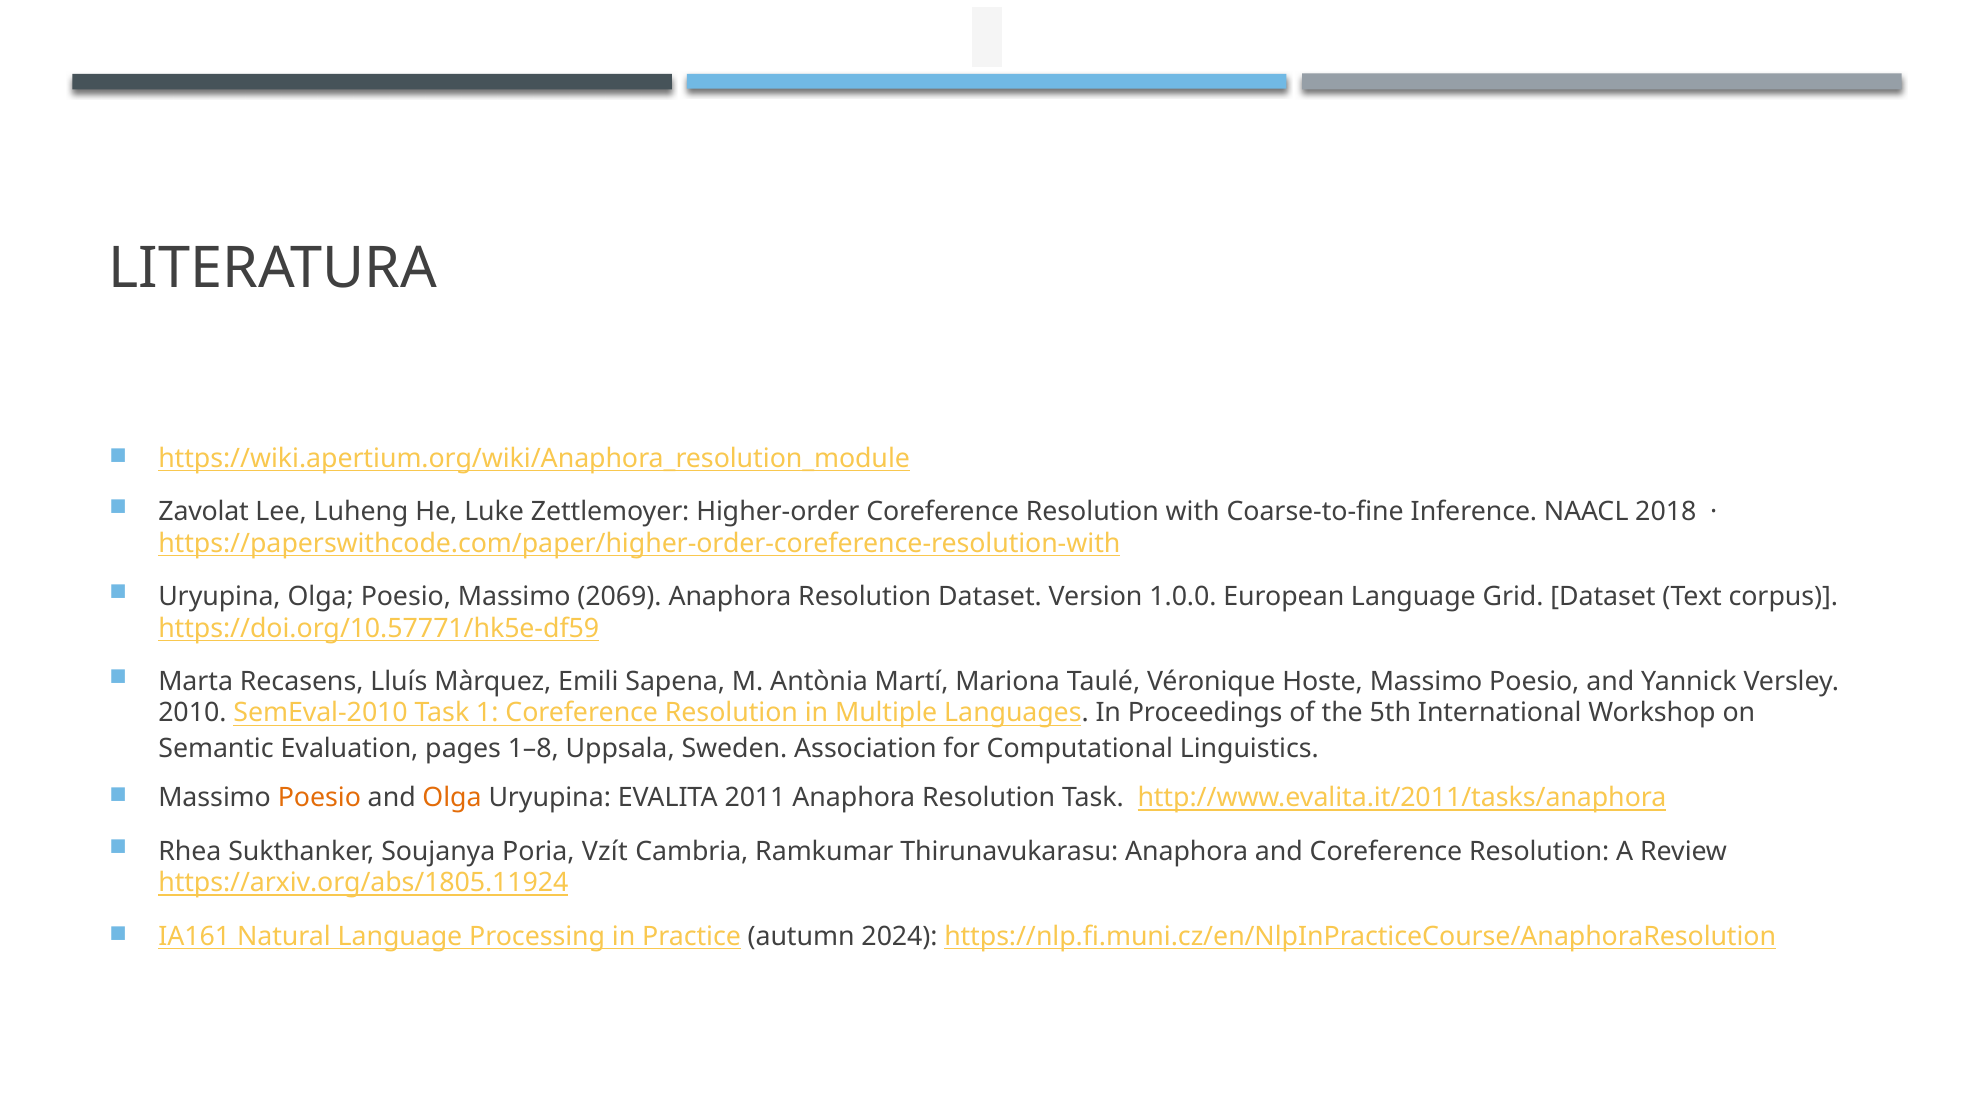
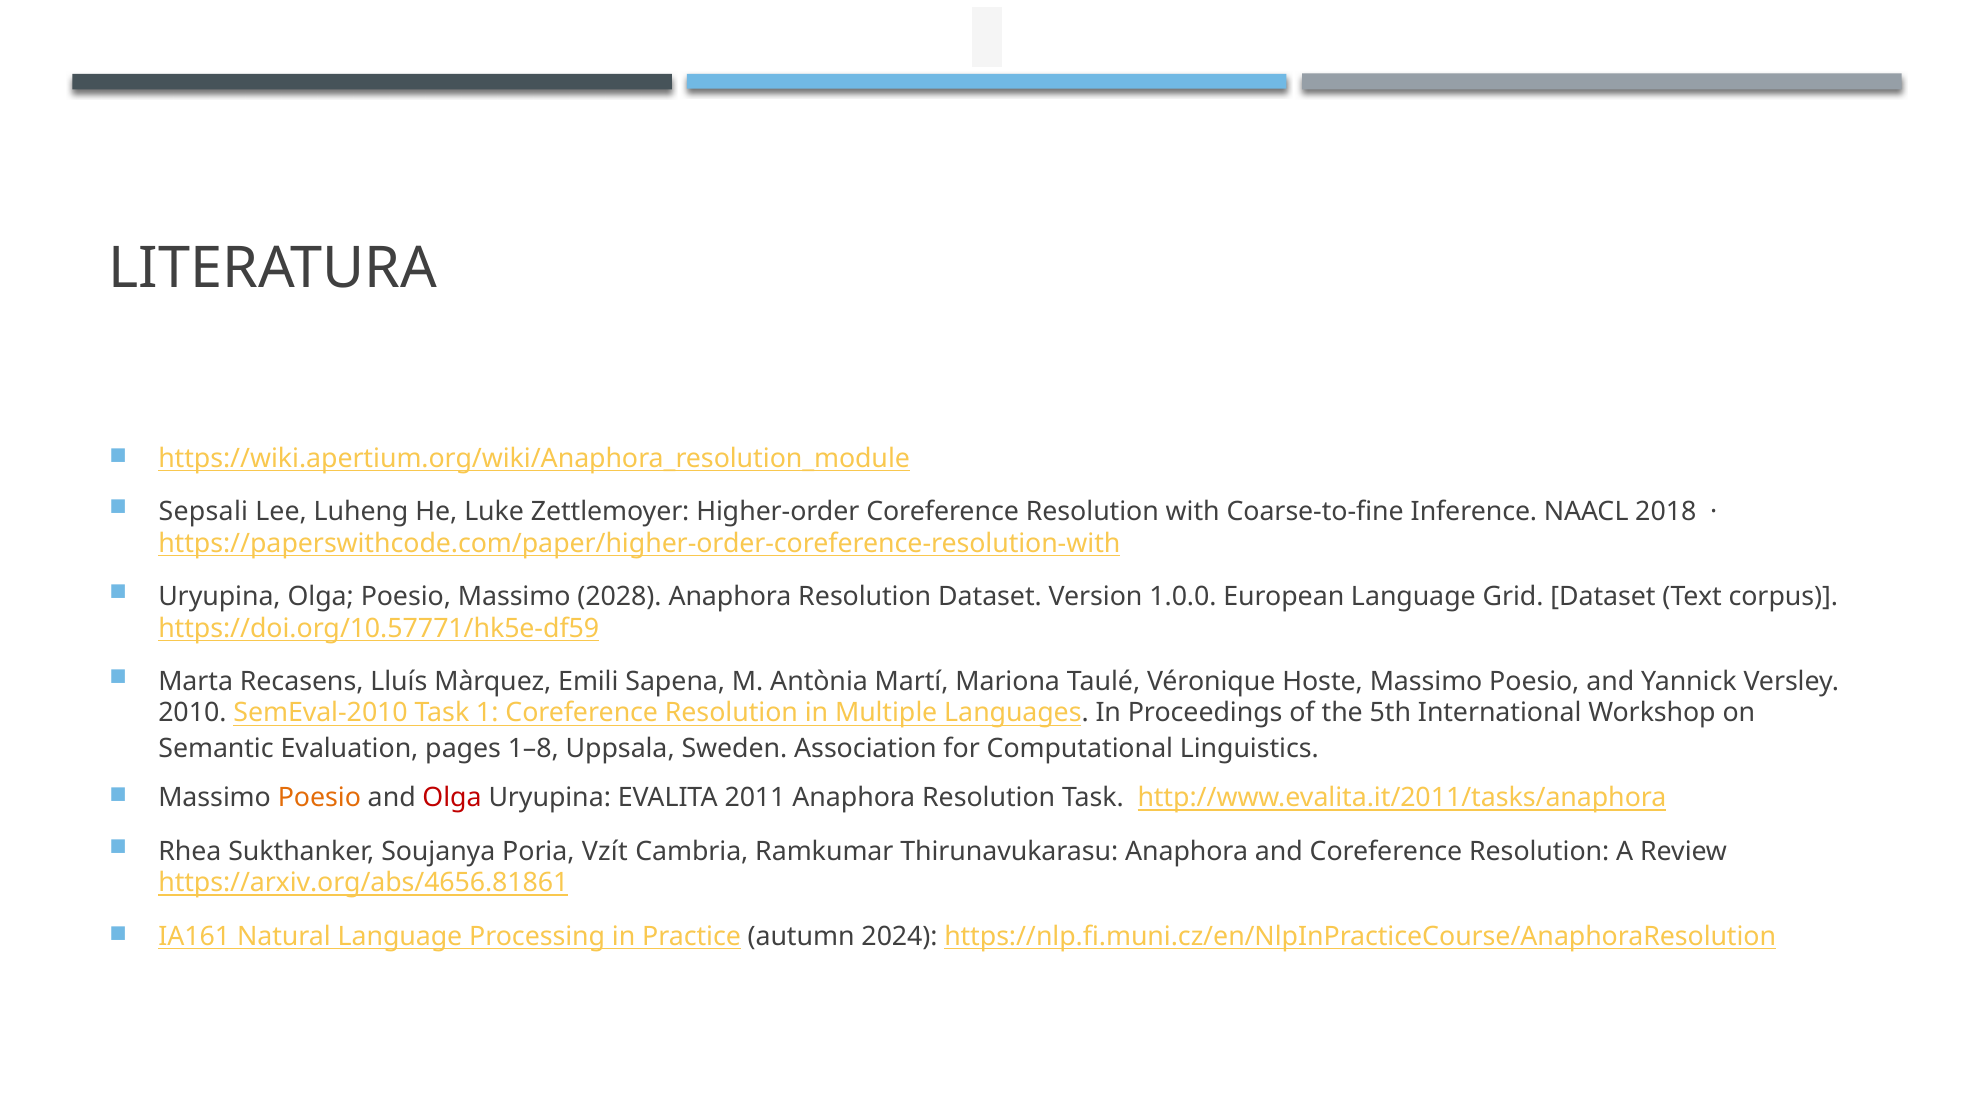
Zavolat: Zavolat -> Sepsali
2069: 2069 -> 2028
Olga at (452, 798) colour: orange -> red
https://arxiv.org/abs/1805.11924: https://arxiv.org/abs/1805.11924 -> https://arxiv.org/abs/4656.81861
